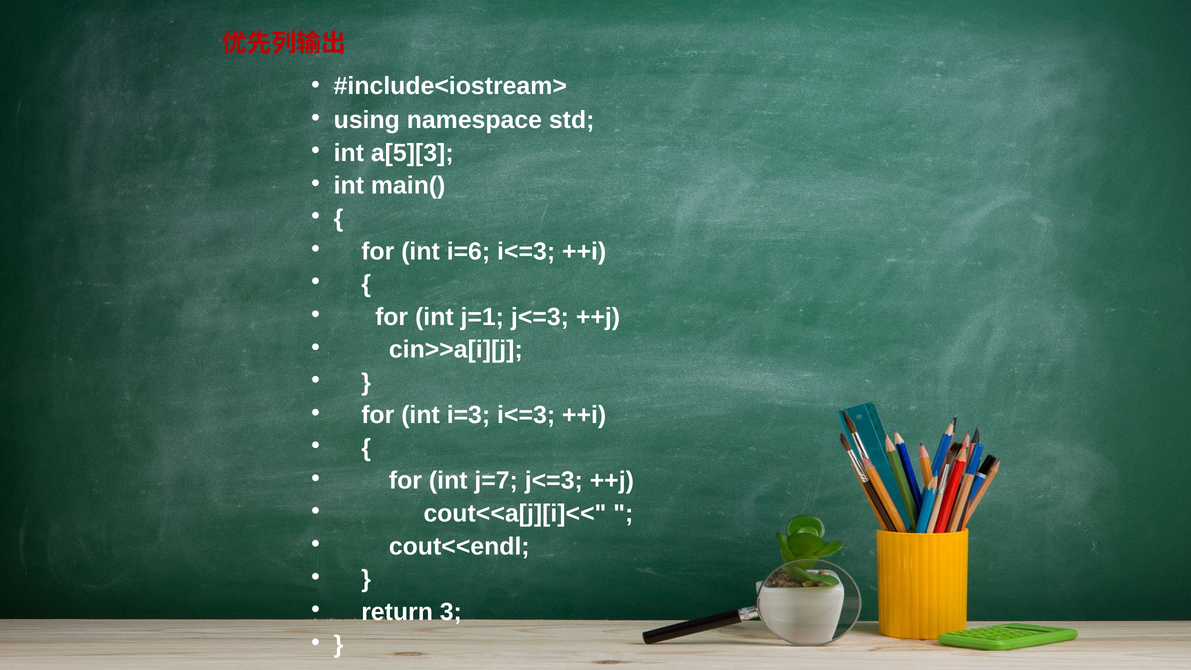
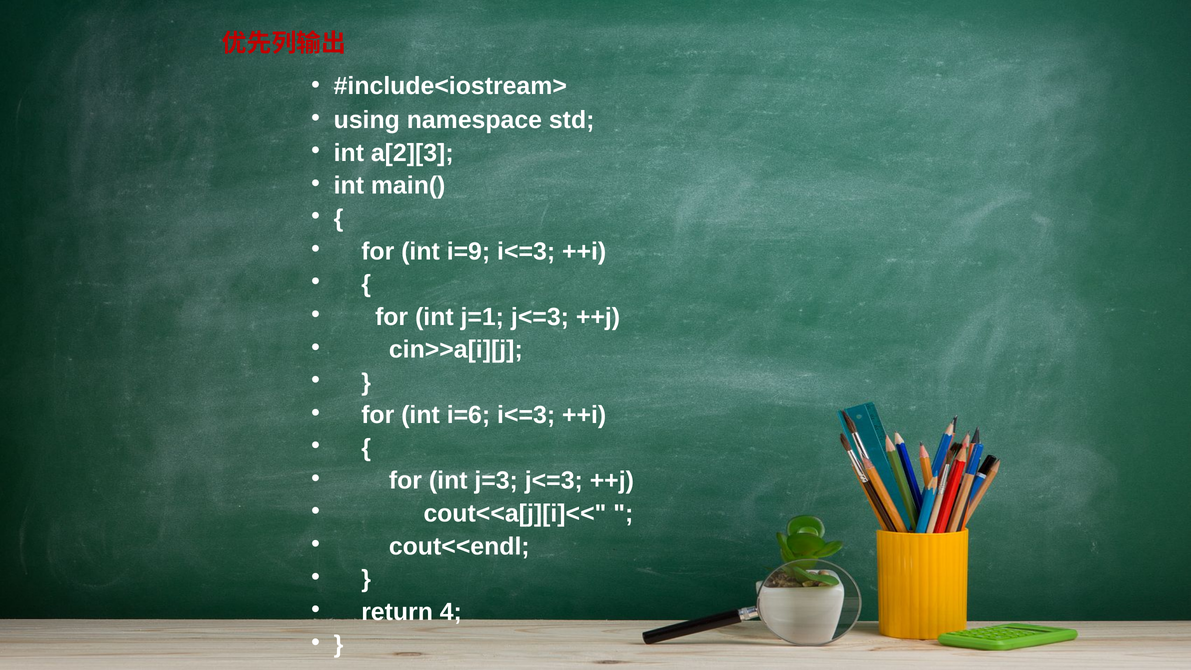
a[5][3: a[5][3 -> a[2][3
i=6: i=6 -> i=9
i=3: i=3 -> i=6
j=7: j=7 -> j=3
3: 3 -> 4
